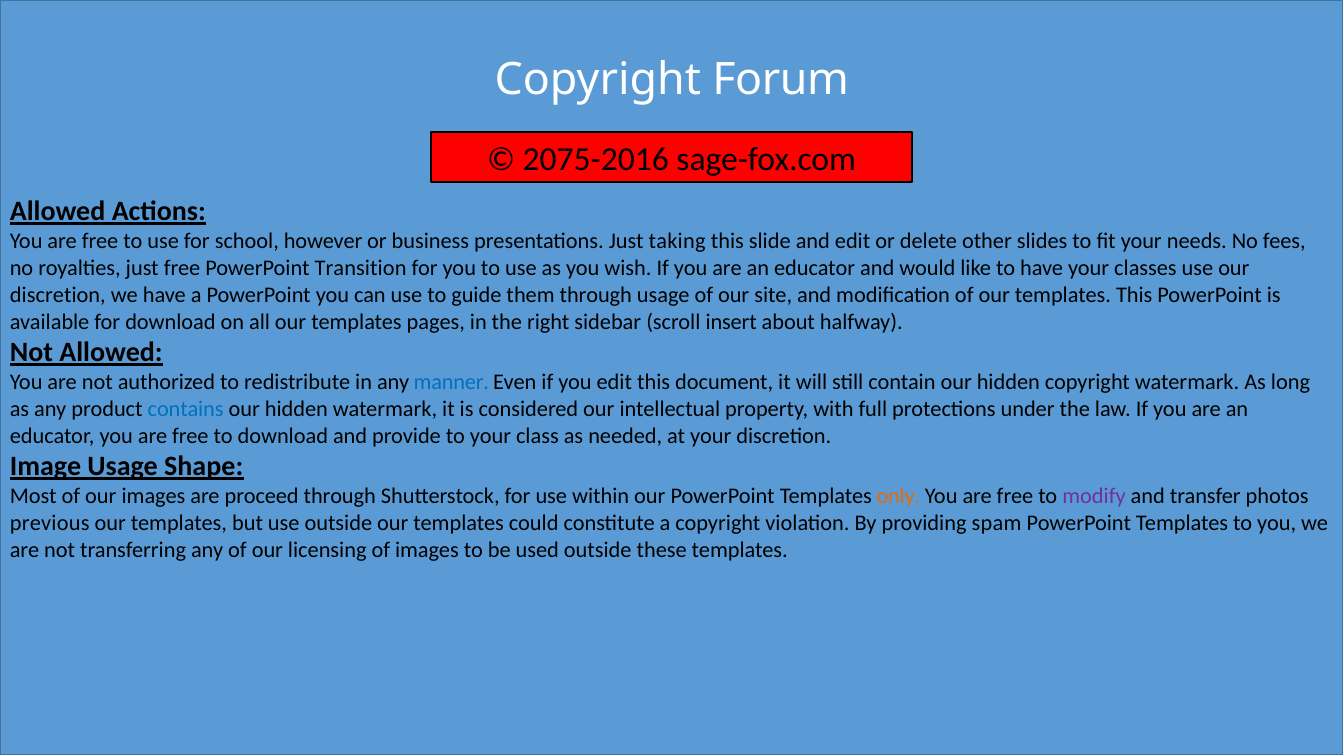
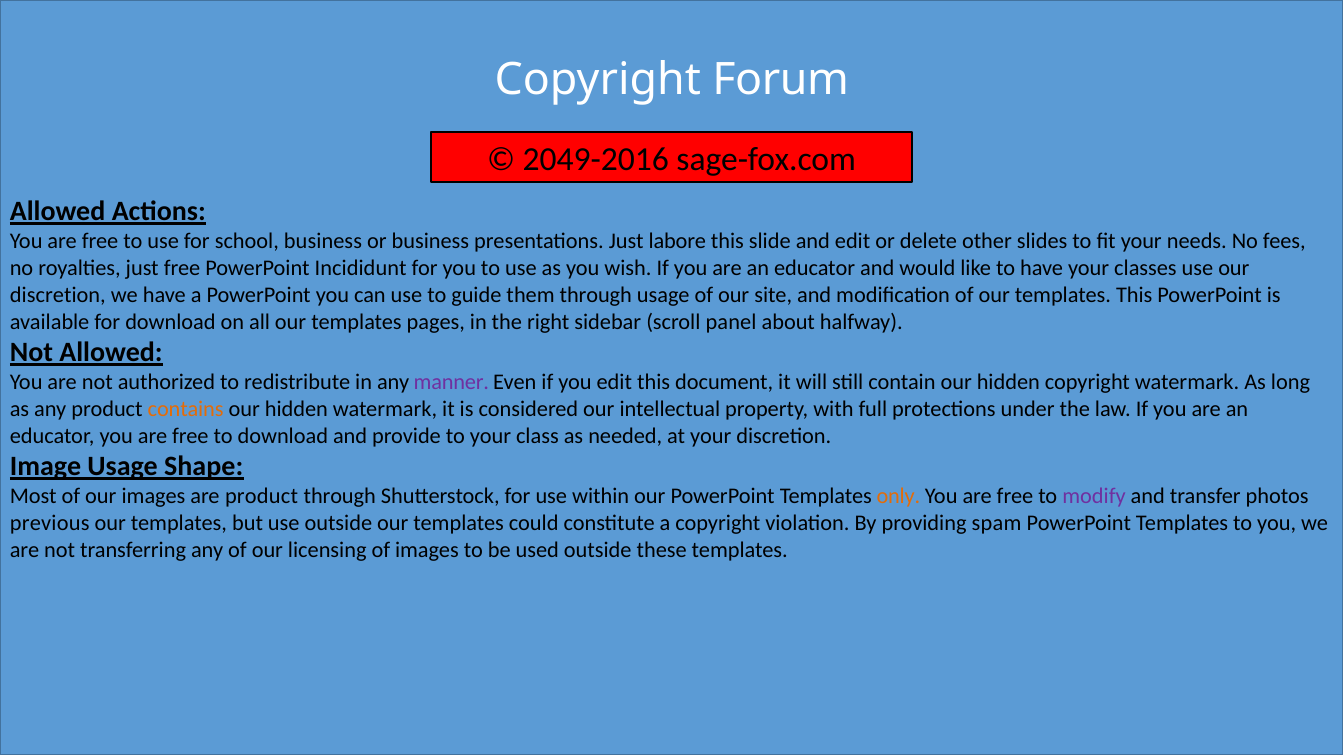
2075-2016: 2075-2016 -> 2049-2016
school however: however -> business
taking: taking -> labore
Transition: Transition -> Incididunt
insert: insert -> panel
manner colour: blue -> purple
contains colour: blue -> orange
are proceed: proceed -> product
